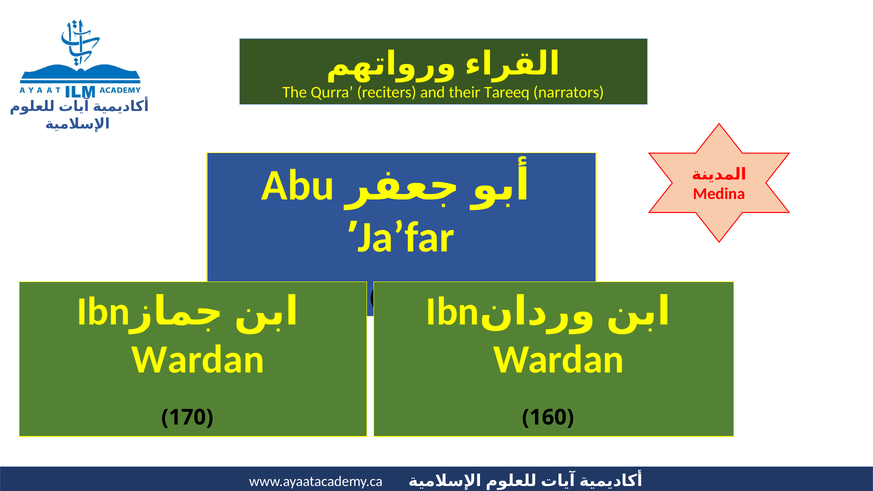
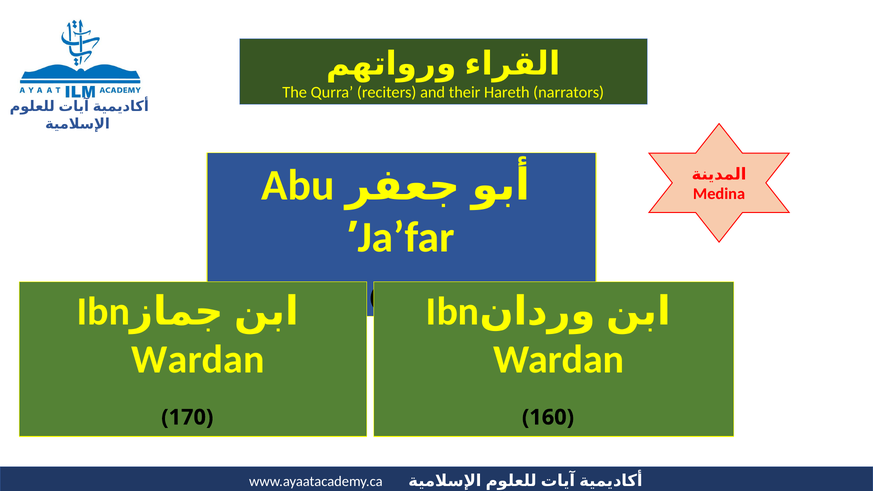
Tareeq: Tareeq -> Hareth
